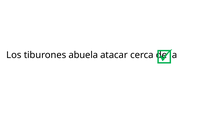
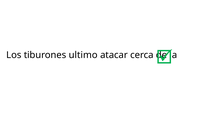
abuela: abuela -> ultimo
